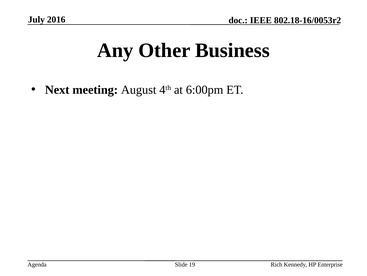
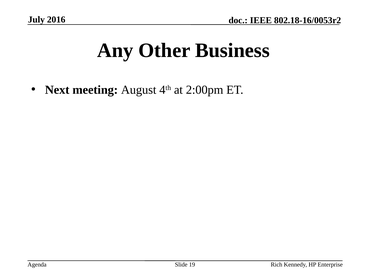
6:00pm: 6:00pm -> 2:00pm
